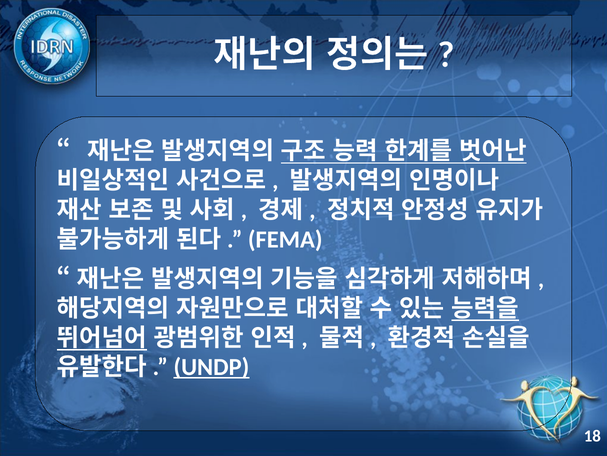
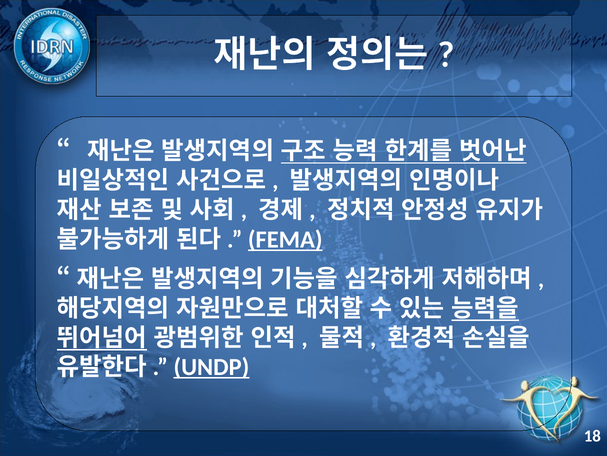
FEMA underline: none -> present
